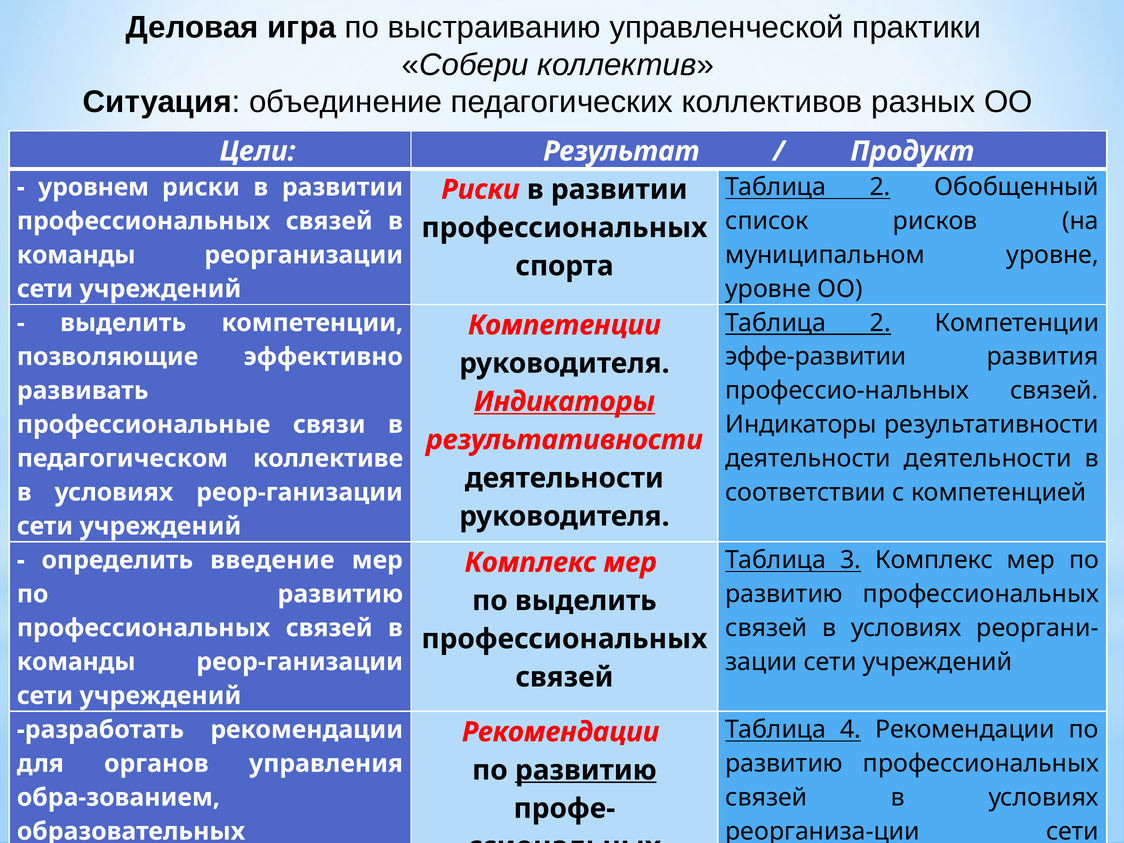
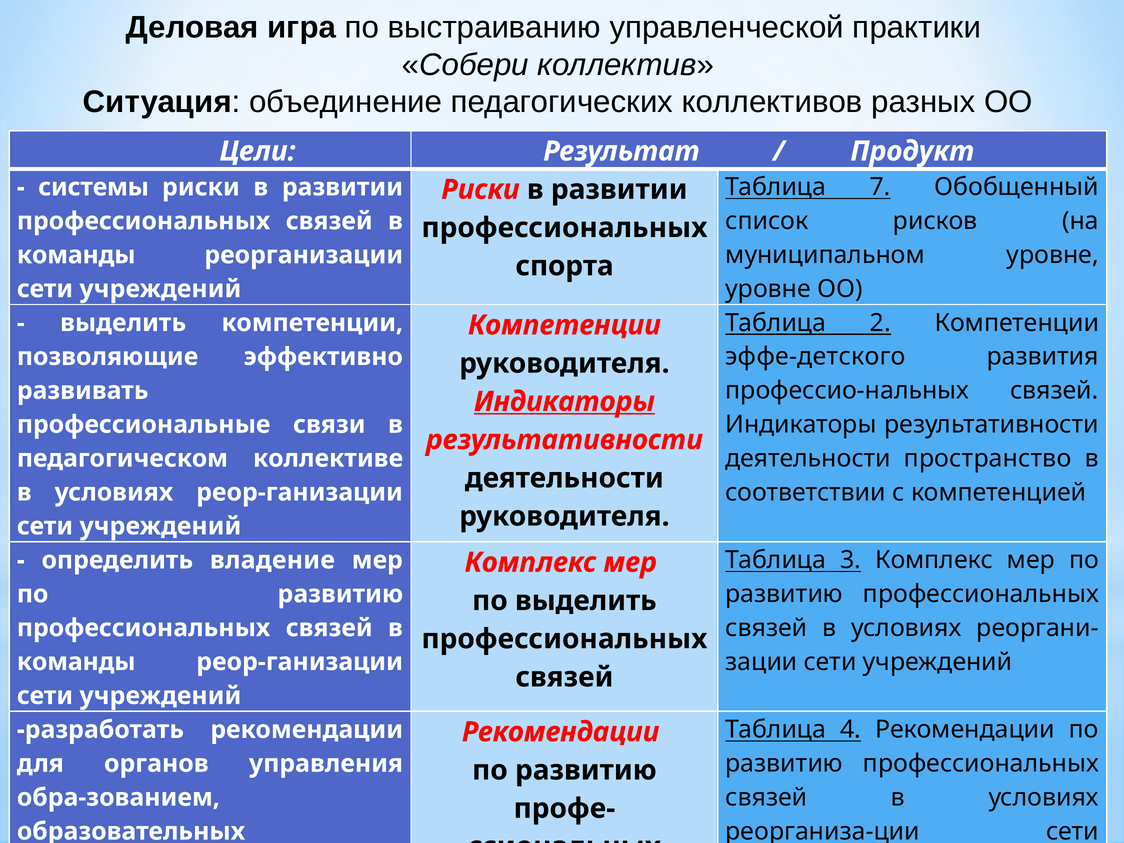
2 at (880, 187): 2 -> 7
уровнем: уровнем -> системы
эффе-развитии: эффе-развитии -> эффе-детского
деятельности деятельности: деятельности -> пространство
введение: введение -> владение
развитию at (586, 770) underline: present -> none
